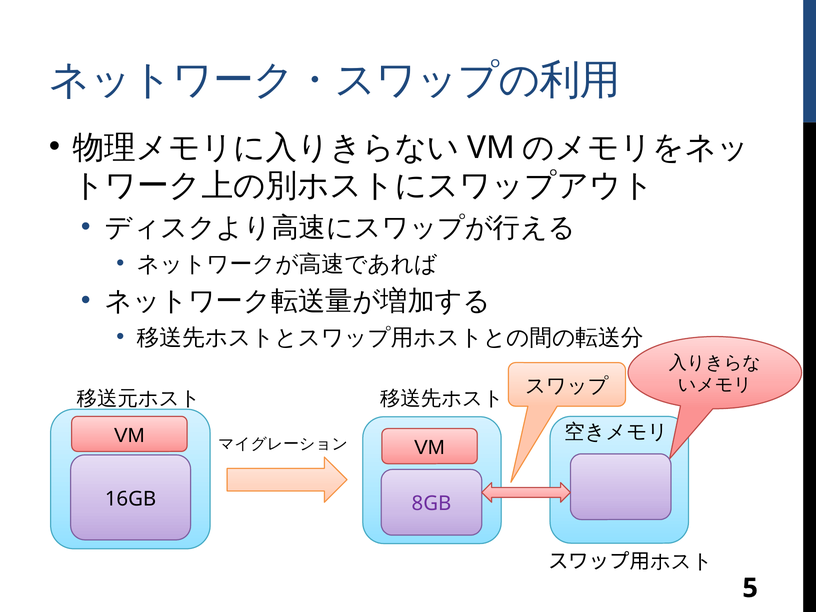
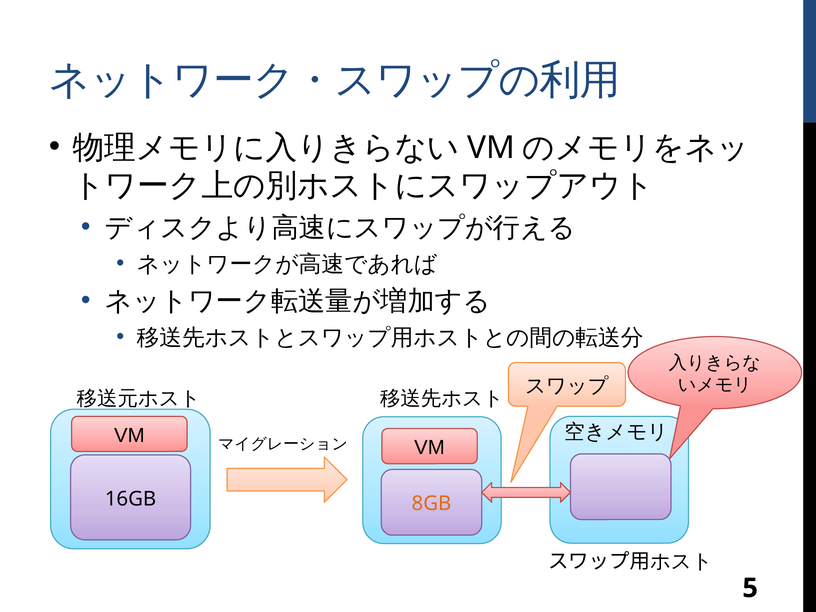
8GB colour: purple -> orange
